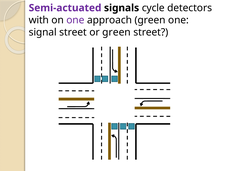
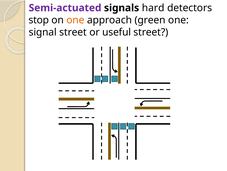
cycle: cycle -> hard
with: with -> stop
one at (75, 20) colour: purple -> orange
or green: green -> useful
